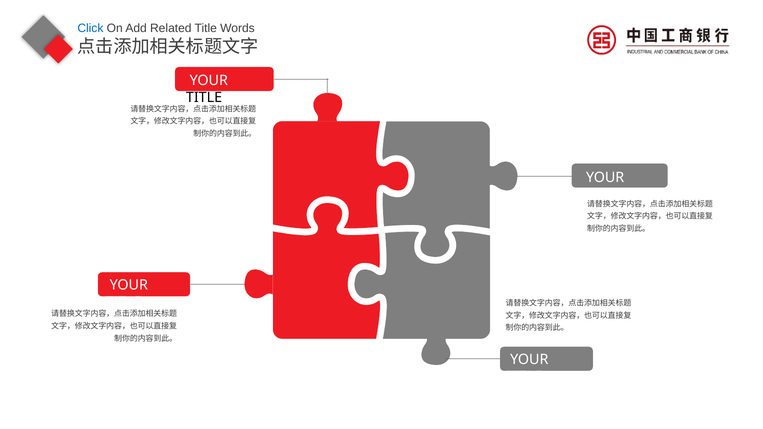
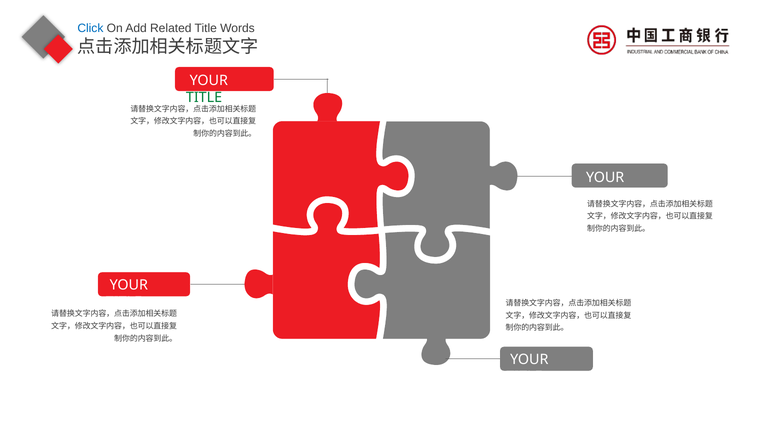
TITLE at (204, 98) colour: black -> green
